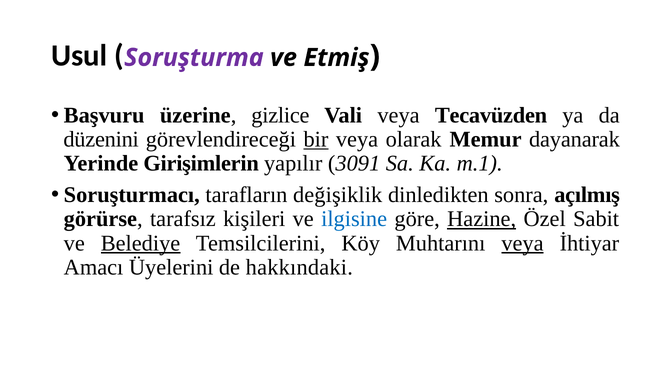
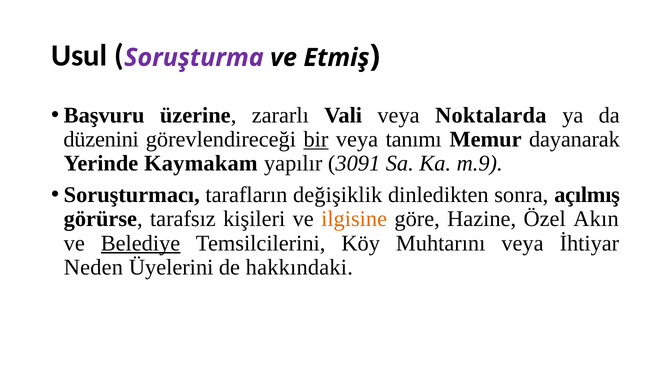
gizlice: gizlice -> zararlı
Tecavüzden: Tecavüzden -> Noktalarda
olarak: olarak -> tanımı
Girişimlerin: Girişimlerin -> Kaymakam
m.1: m.1 -> m.9
ilgisine colour: blue -> orange
Hazine underline: present -> none
Sabit: Sabit -> Akın
veya at (522, 243) underline: present -> none
Amacı: Amacı -> Neden
